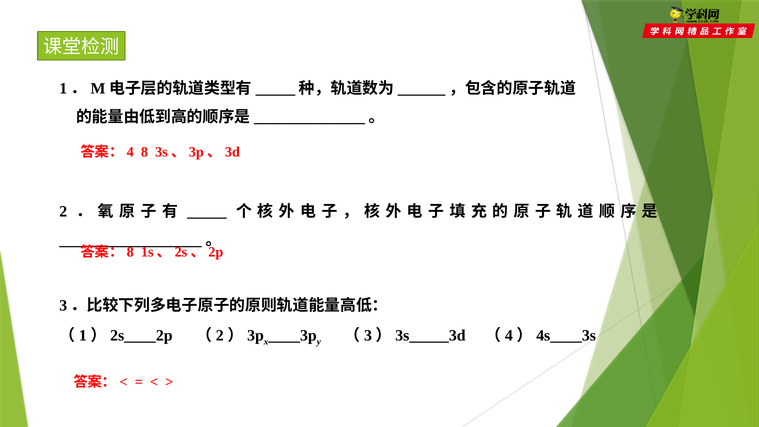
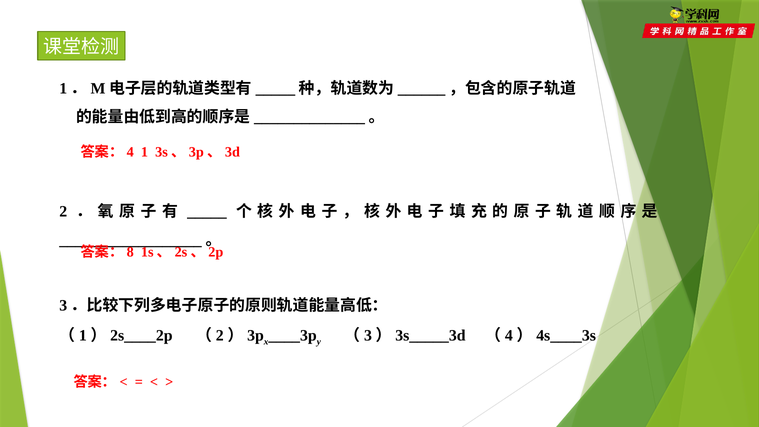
8: 8 -> 1
